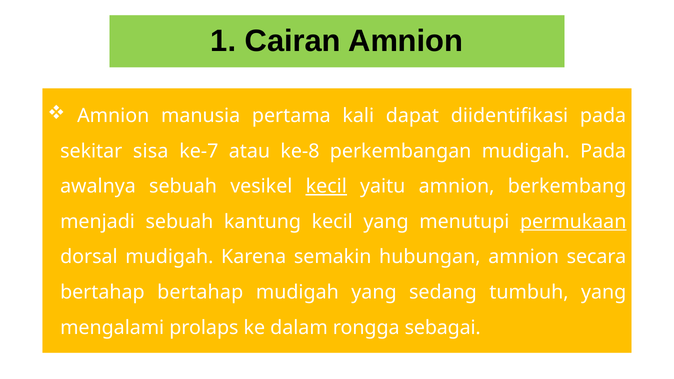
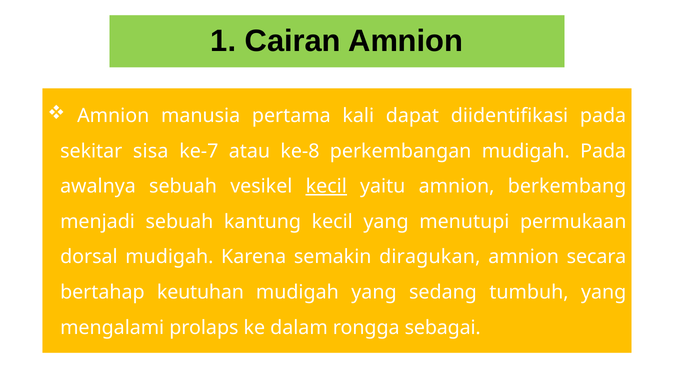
permukaan underline: present -> none
hubungan: hubungan -> diragukan
bertahap bertahap: bertahap -> keutuhan
